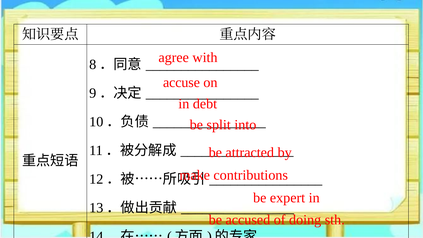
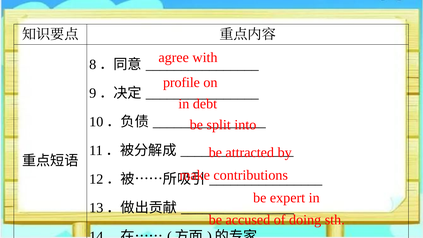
accuse: accuse -> profile
